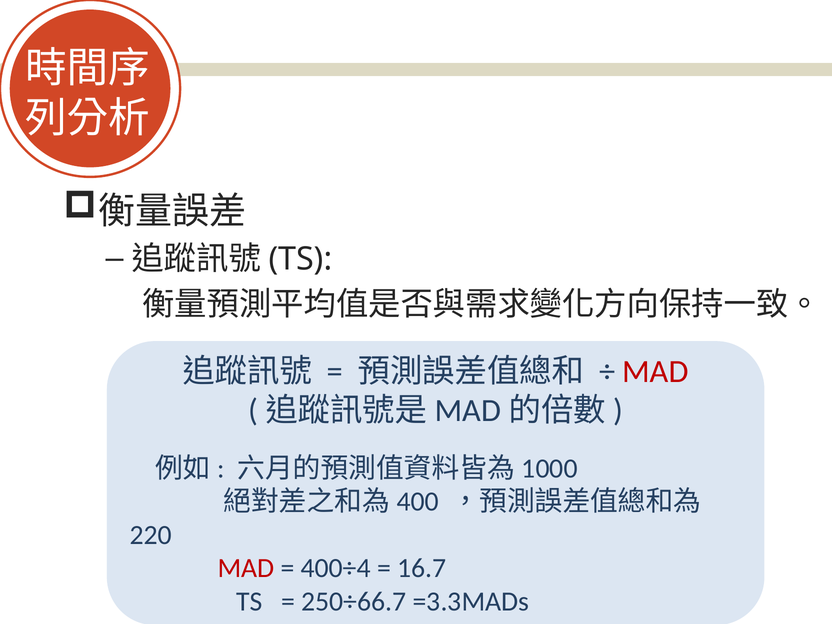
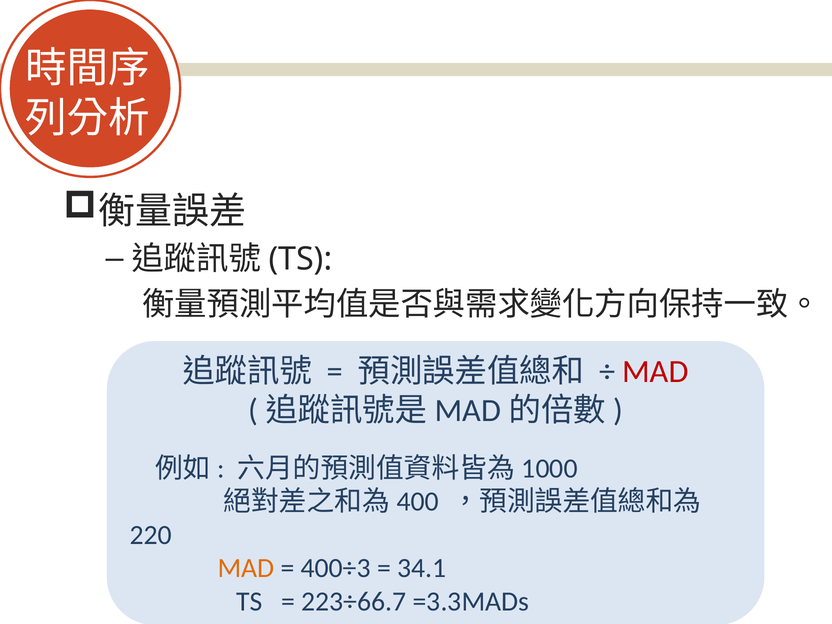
MAD at (246, 568) colour: red -> orange
400÷4: 400÷4 -> 400÷3
16.7: 16.7 -> 34.1
250÷66.7: 250÷66.7 -> 223÷66.7
